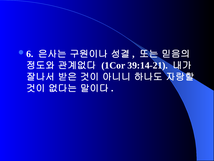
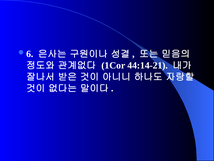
39:14-21: 39:14-21 -> 44:14-21
